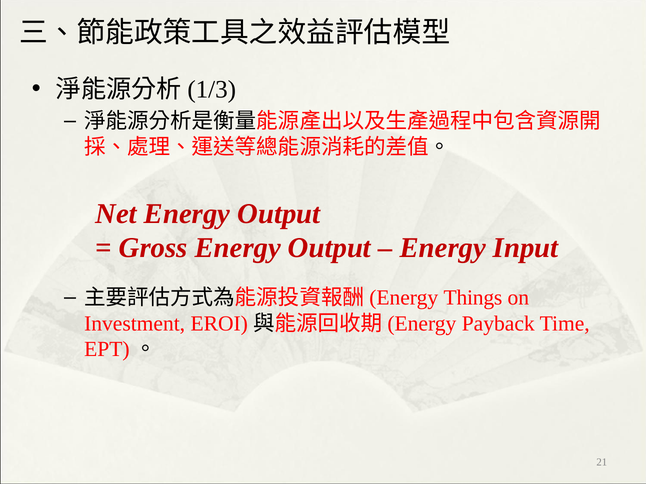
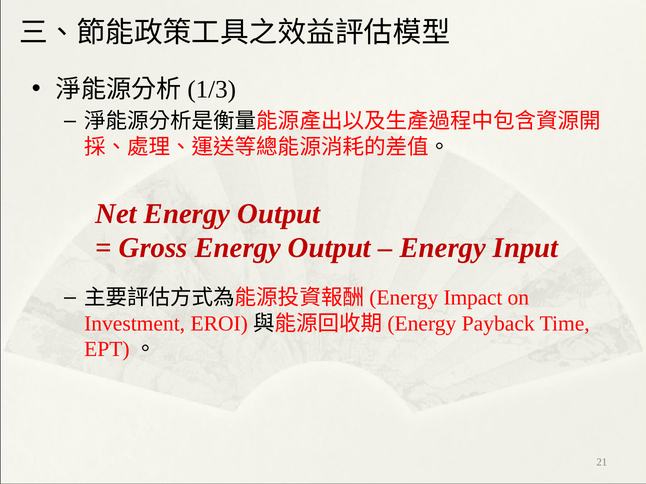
Things: Things -> Impact
